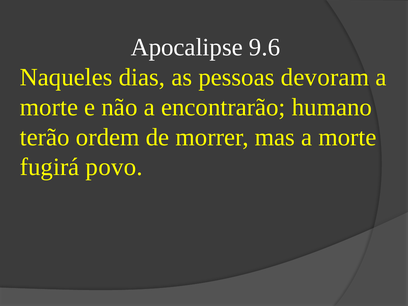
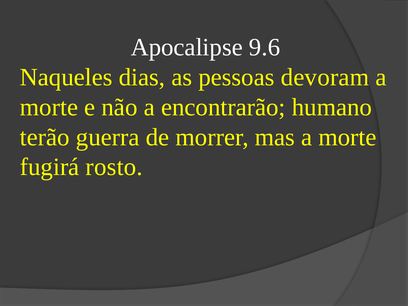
ordem: ordem -> guerra
povo: povo -> rosto
